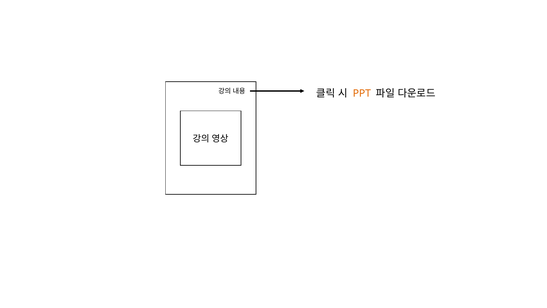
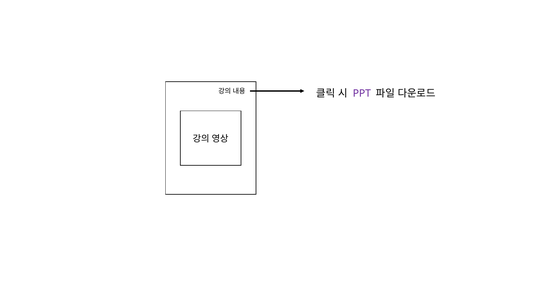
PPT colour: orange -> purple
